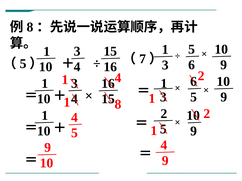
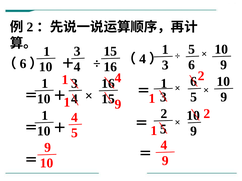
8 at (30, 27): 8 -> 2
7 at (143, 59): 7 -> 4
5 at (23, 64): 5 -> 6
8 at (118, 104): 8 -> 9
